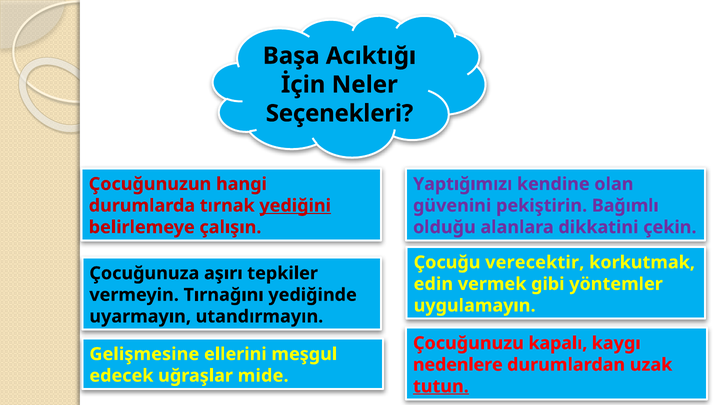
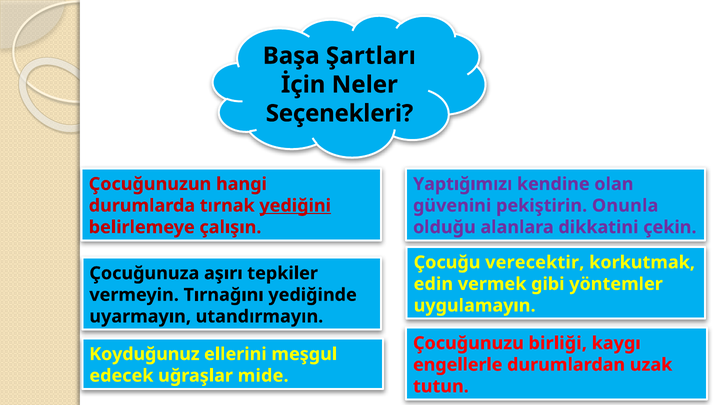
Acıktığı: Acıktığı -> Şartları
Bağımlı: Bağımlı -> Onunla
kapalı: kapalı -> birliği
Gelişmesine: Gelişmesine -> Koyduğunuz
nedenlere: nedenlere -> engellerle
tutun underline: present -> none
